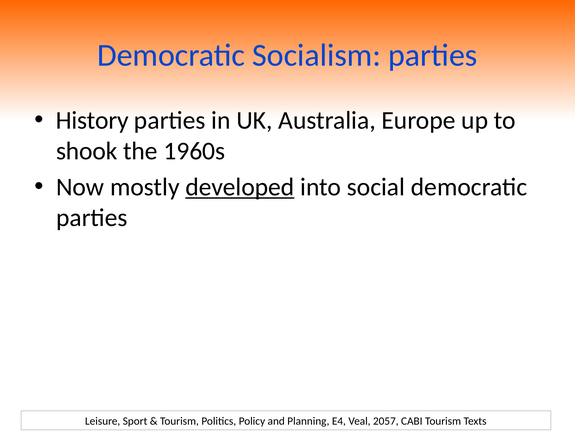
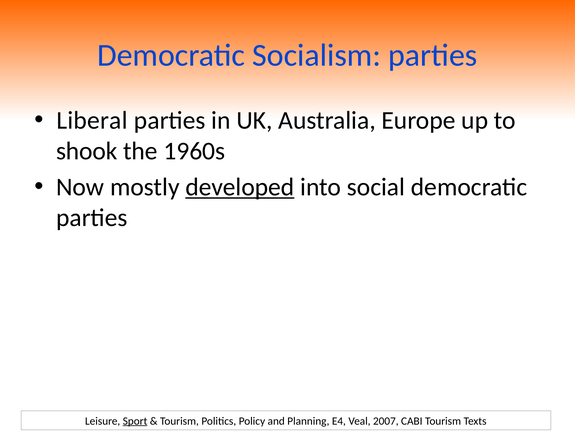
History: History -> Liberal
Sport underline: none -> present
2057: 2057 -> 2007
